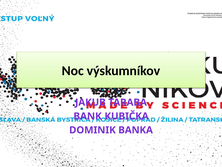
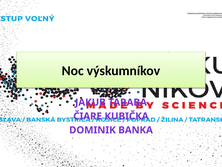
BANK: BANK -> ČIARE
